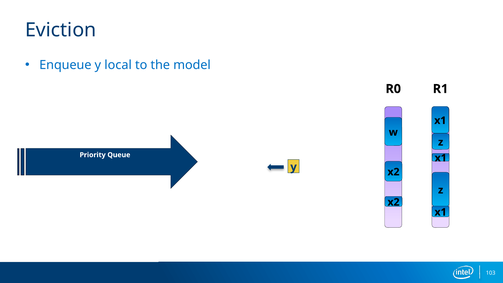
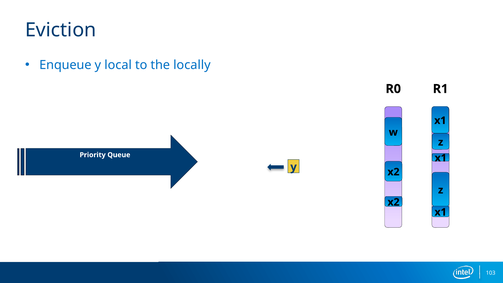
model: model -> locally
